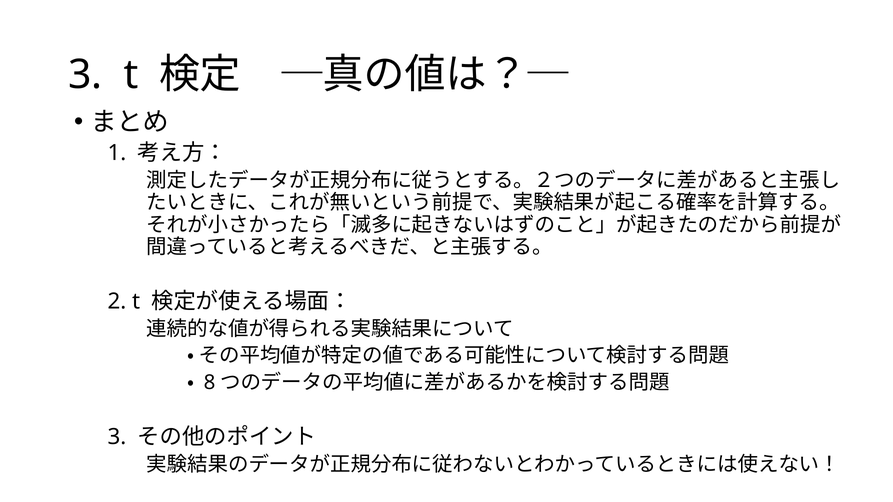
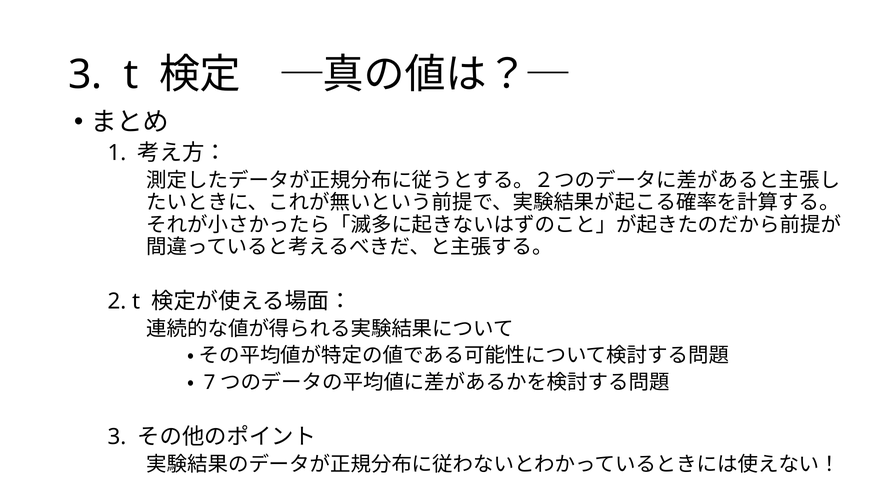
8: 8 -> 7
